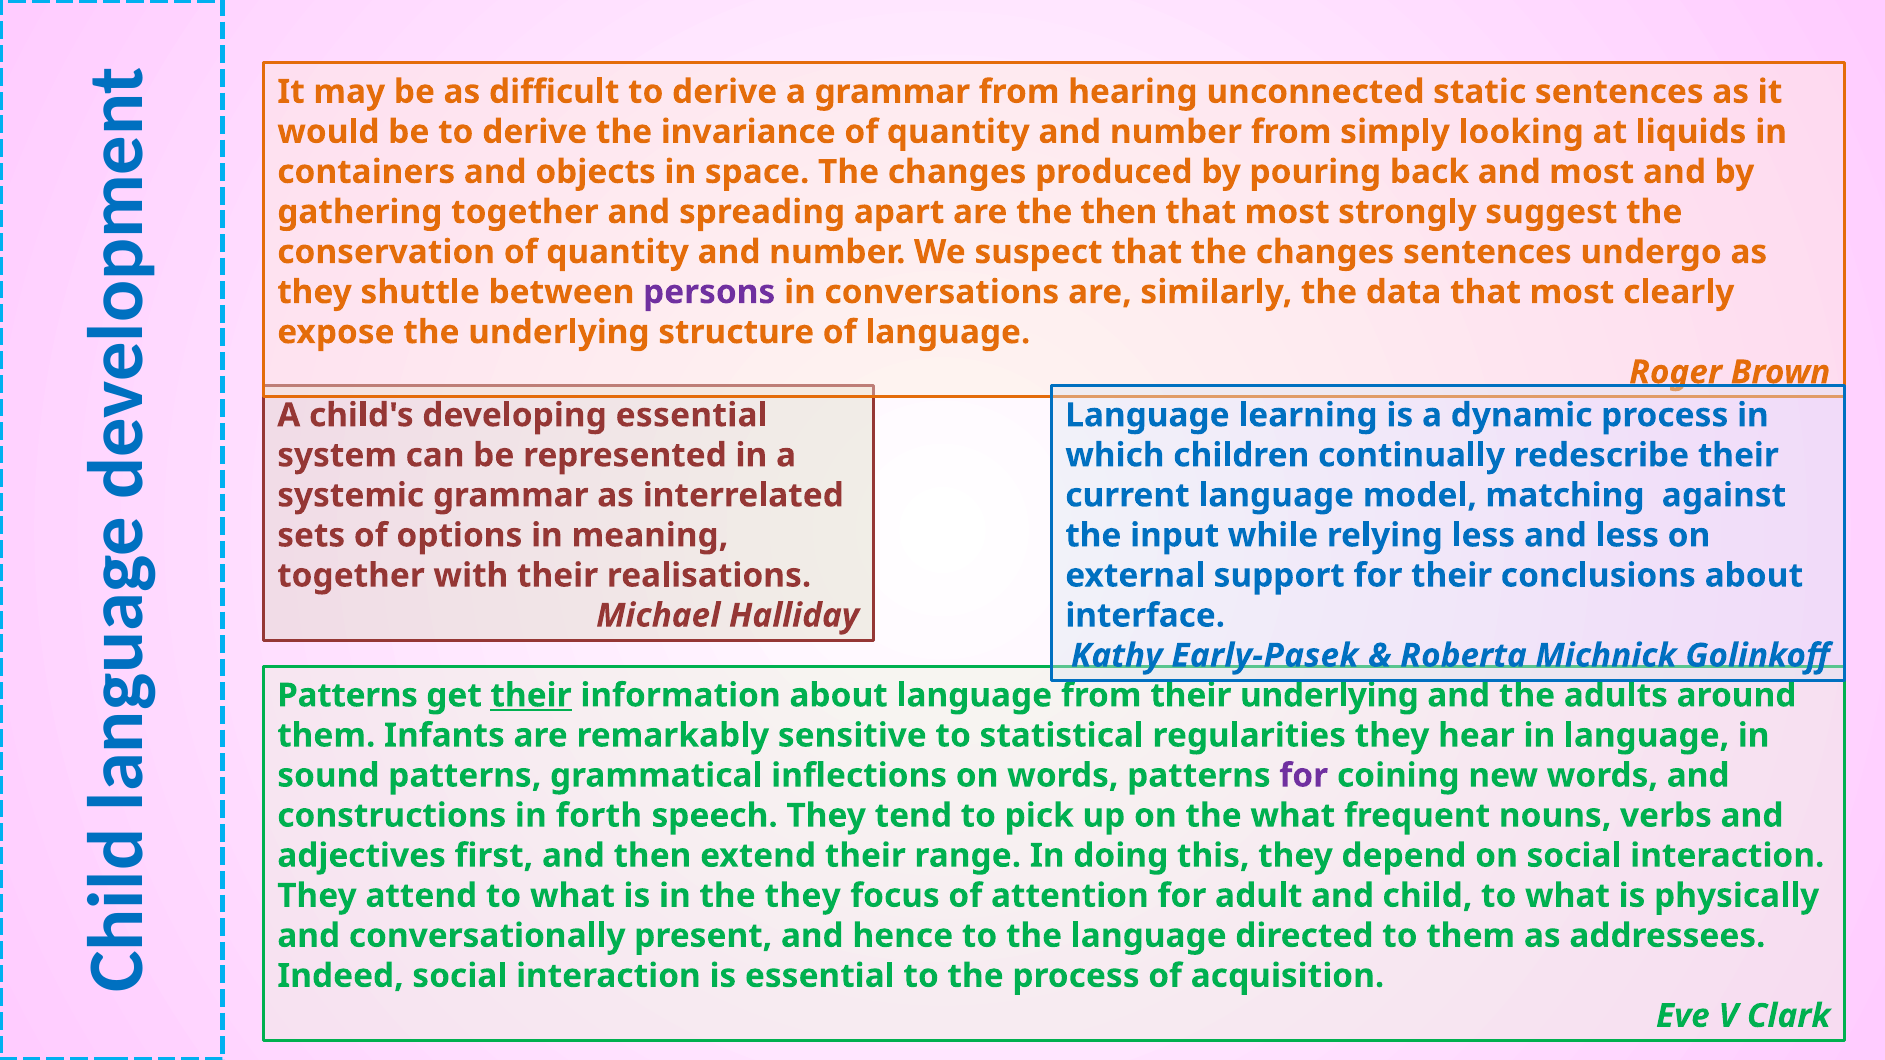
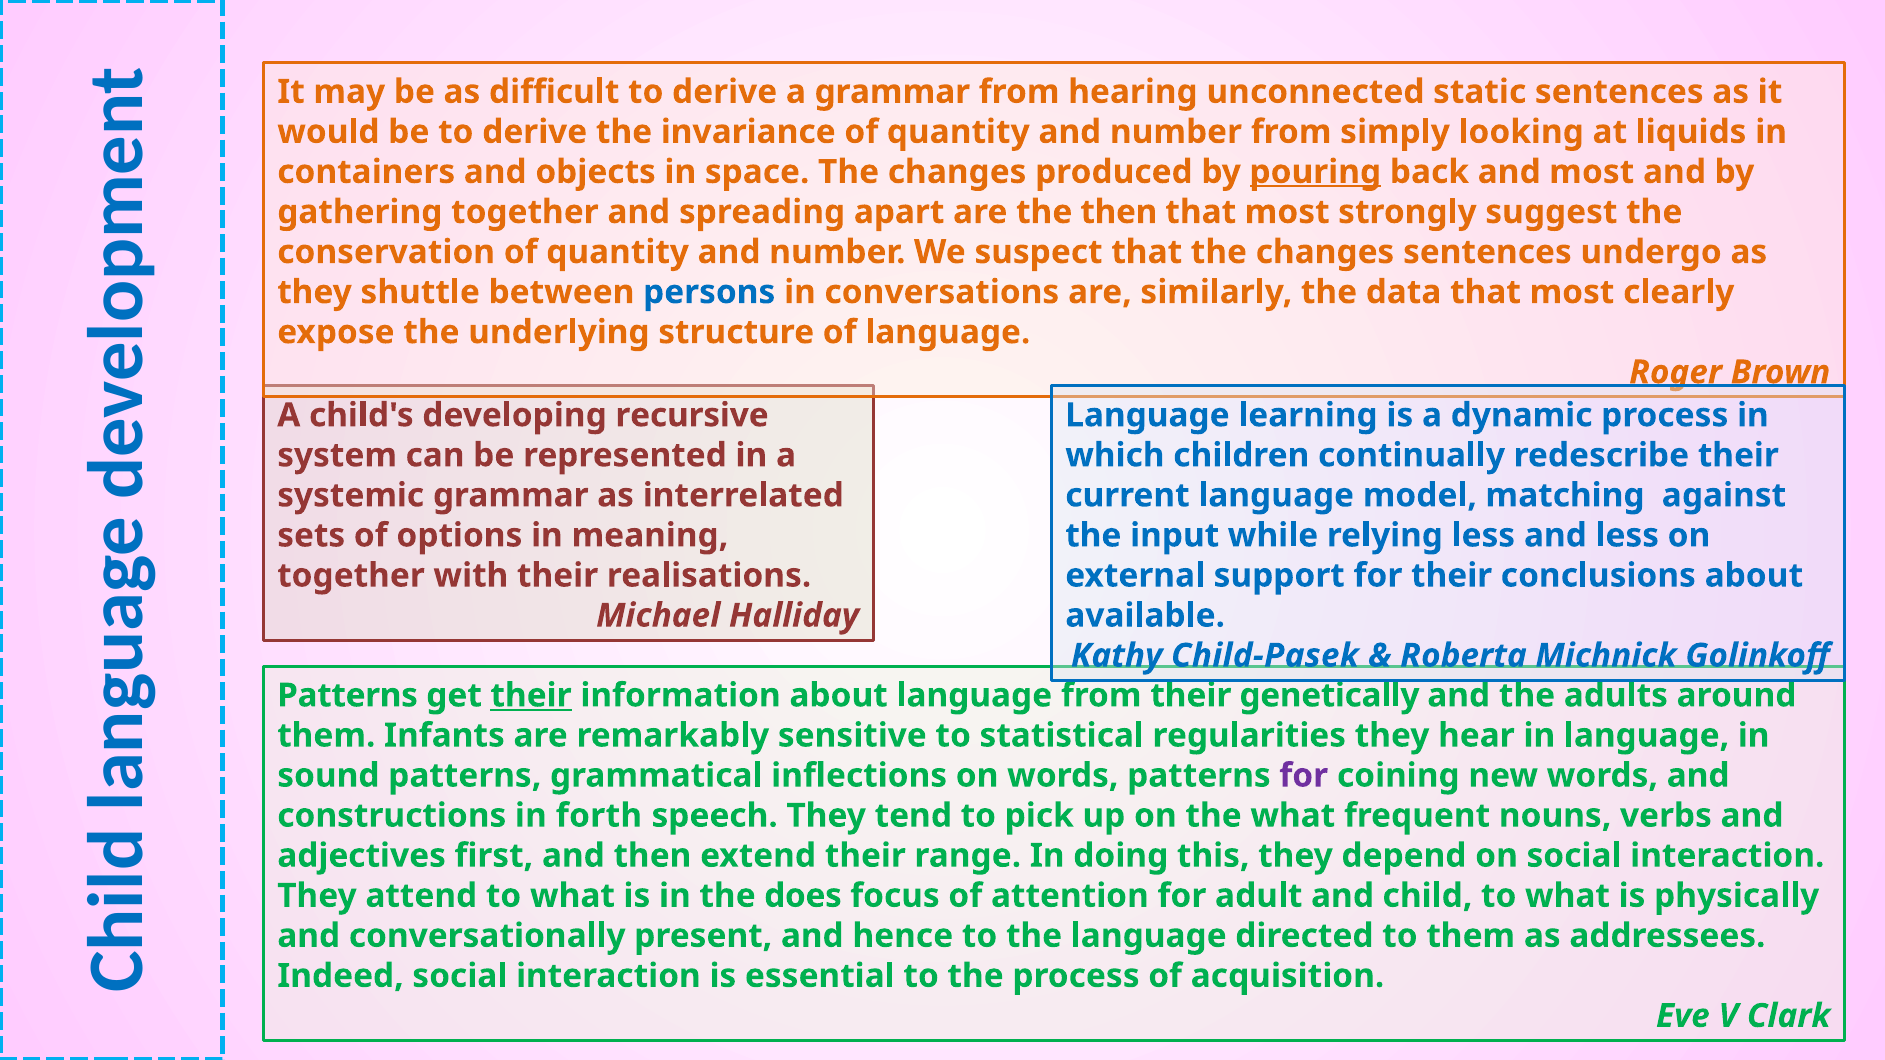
pouring underline: none -> present
persons colour: purple -> blue
developing essential: essential -> recursive
interface: interface -> available
Early-Pasek: Early-Pasek -> Child-Pasek
their underlying: underlying -> genetically
the they: they -> does
